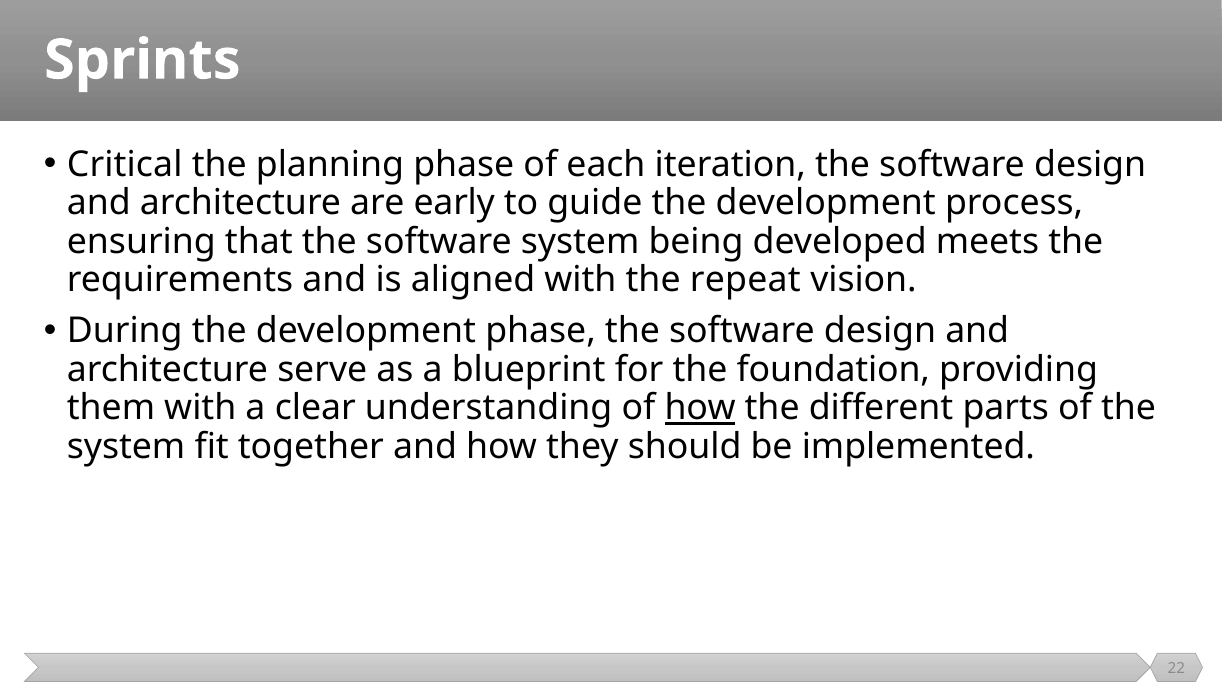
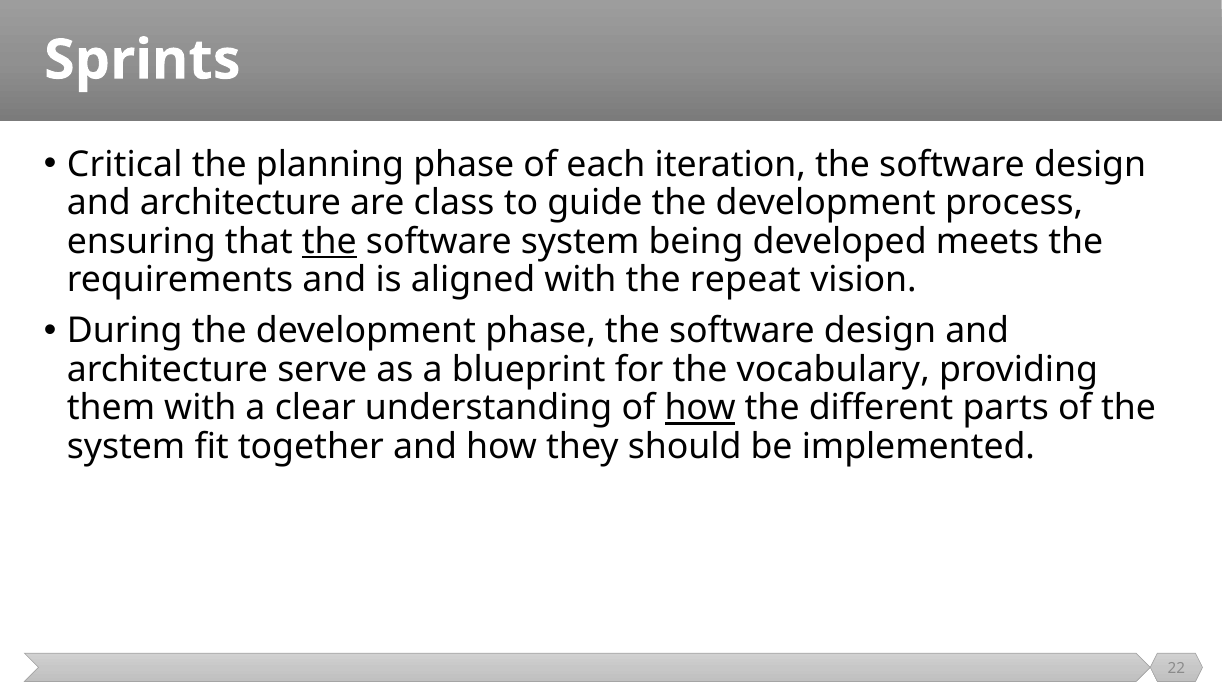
early: early -> class
the at (329, 242) underline: none -> present
foundation: foundation -> vocabulary
